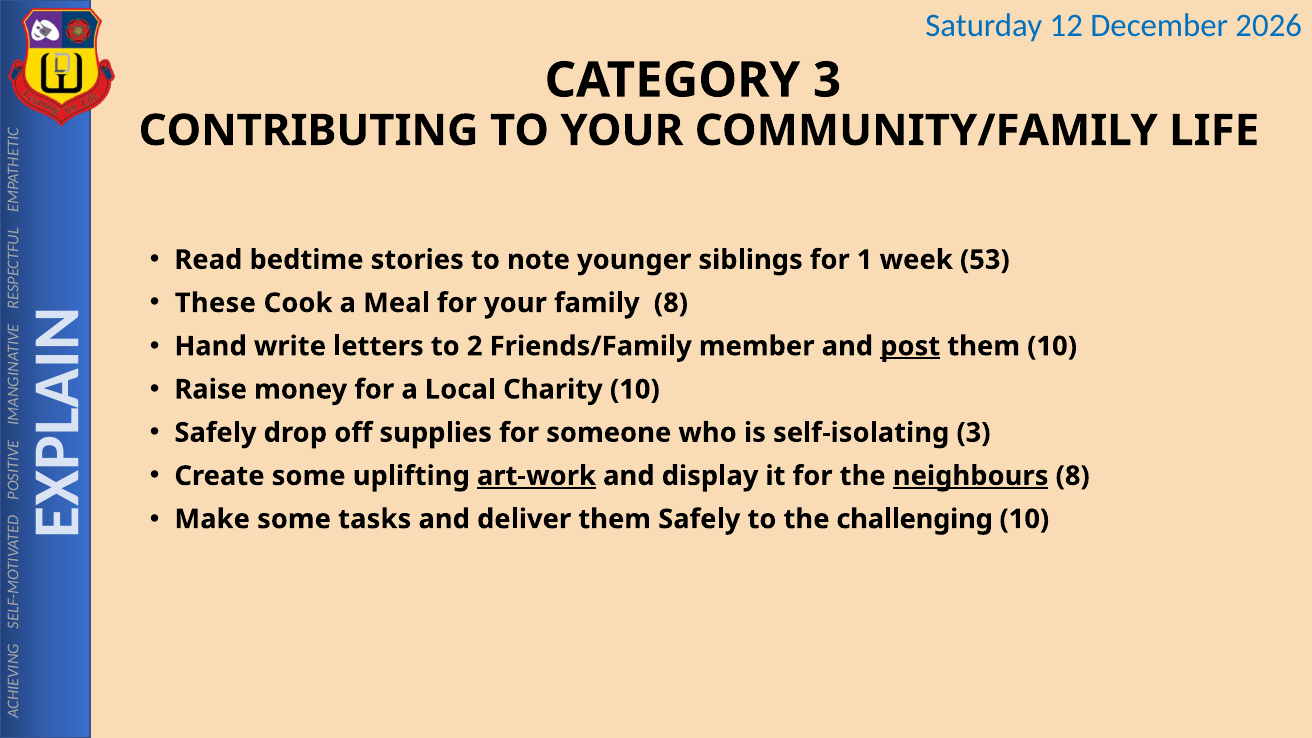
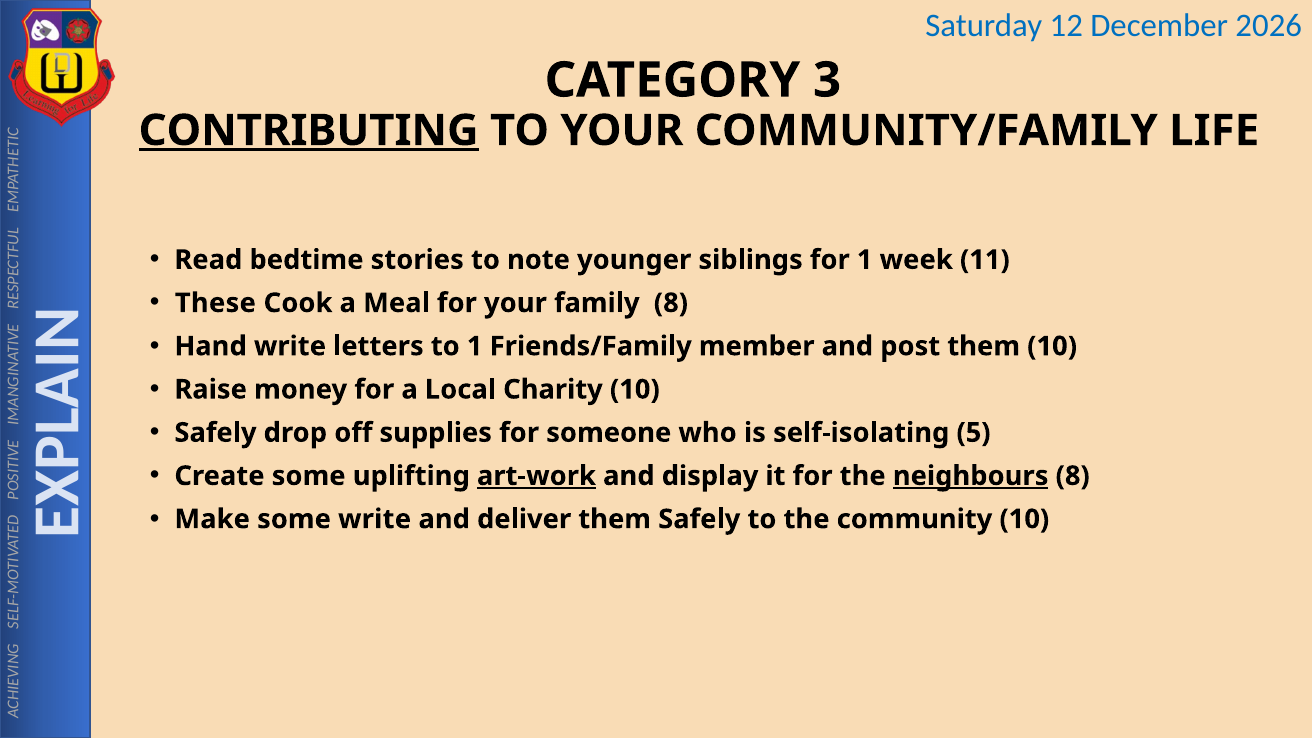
CONTRIBUTING underline: none -> present
53: 53 -> 11
to 2: 2 -> 1
post underline: present -> none
self-isolating 3: 3 -> 5
some tasks: tasks -> write
challenging: challenging -> community
